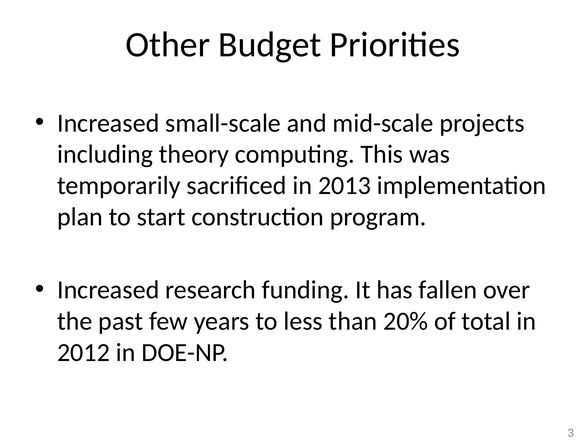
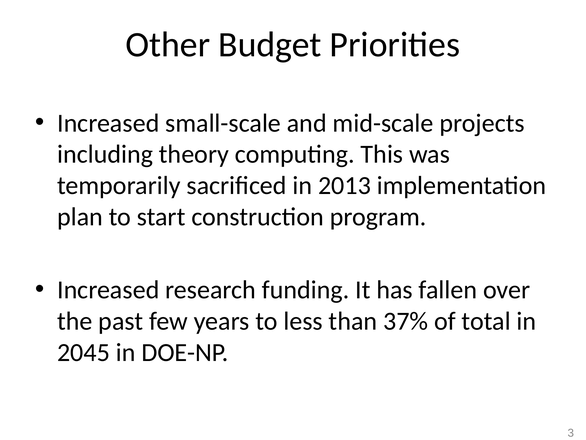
20%: 20% -> 37%
2012: 2012 -> 2045
